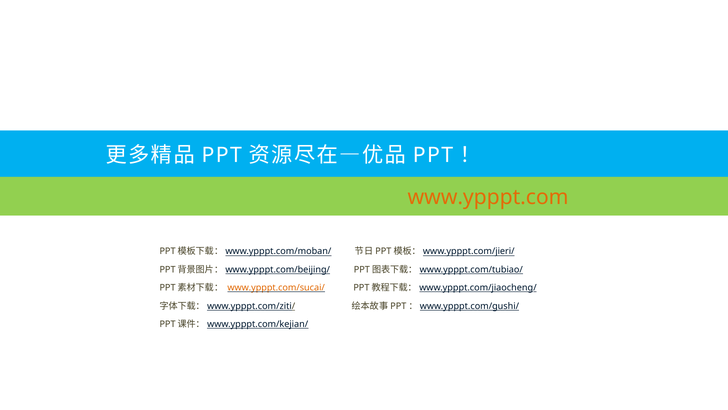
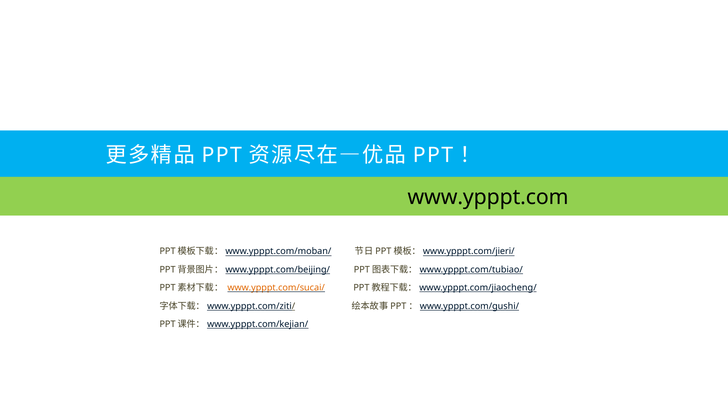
www.ypppt.com colour: orange -> black
